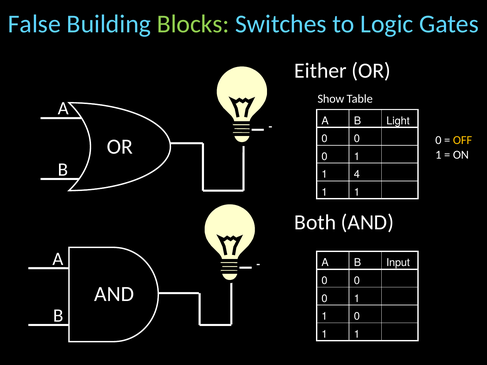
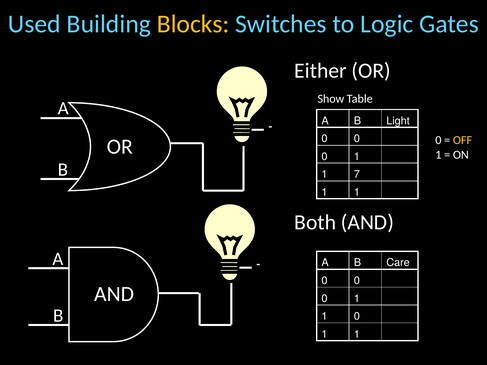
False: False -> Used
Blocks colour: light green -> yellow
4: 4 -> 7
Input: Input -> Care
